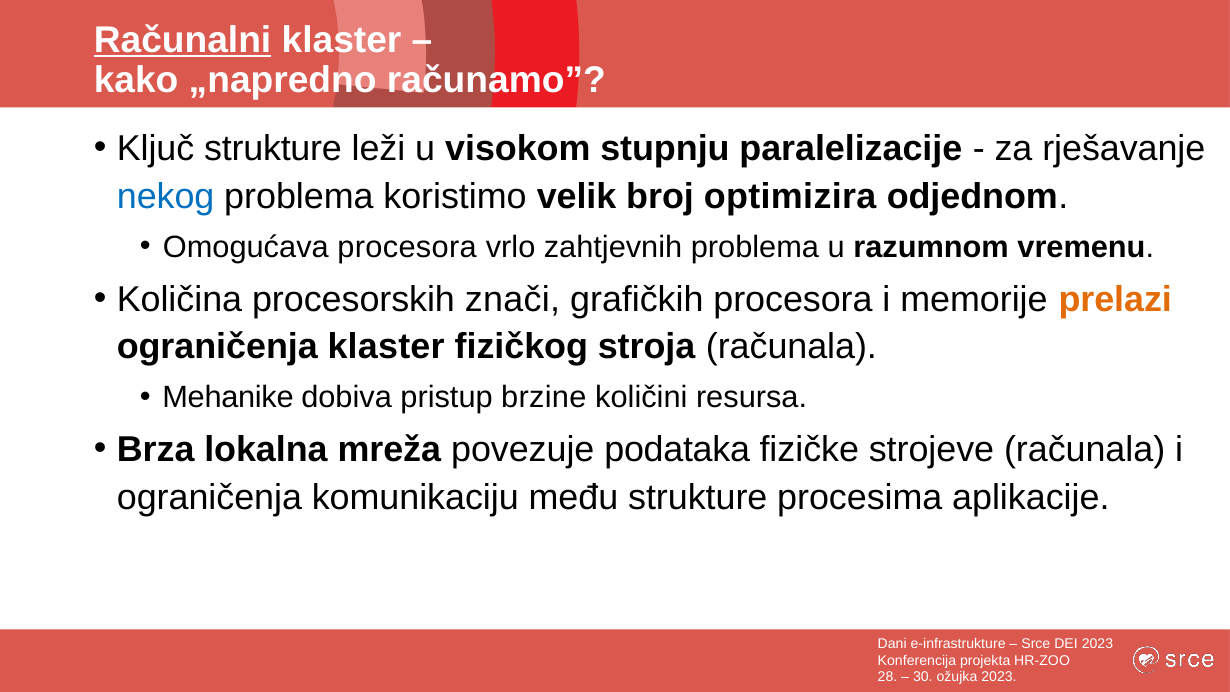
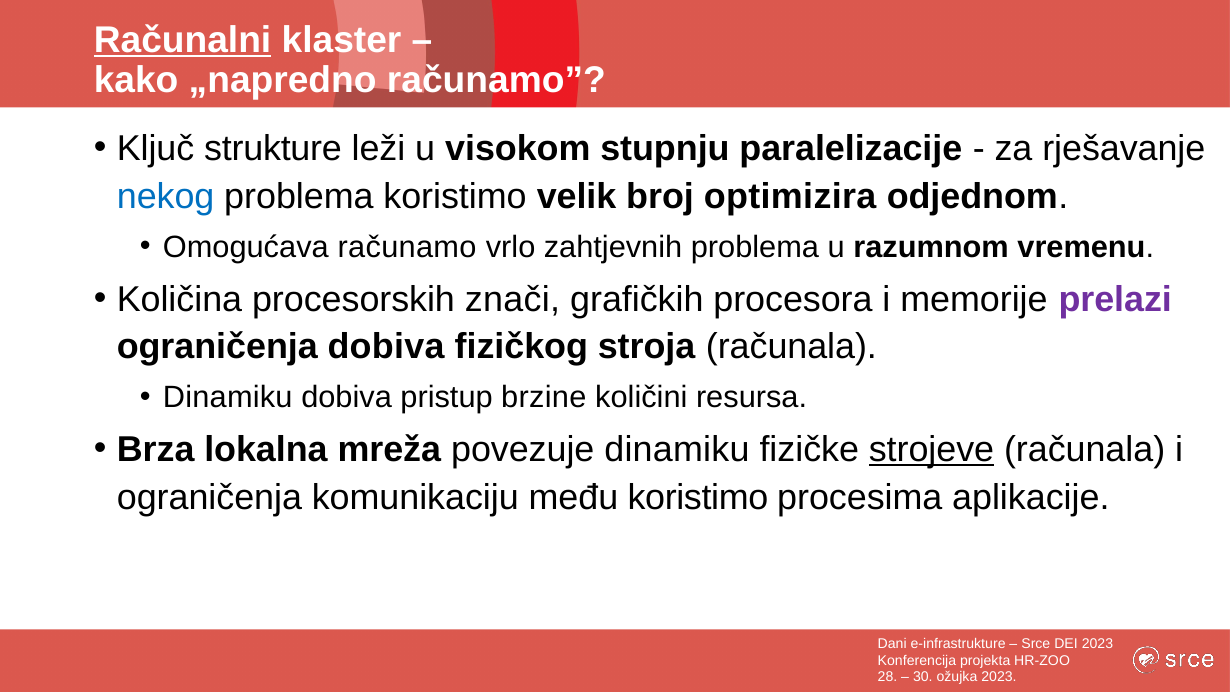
Omogućava procesora: procesora -> računamo
prelazi colour: orange -> purple
ograničenja klaster: klaster -> dobiva
Mehanike at (228, 398): Mehanike -> Dinamiku
povezuje podataka: podataka -> dinamiku
strojeve underline: none -> present
među strukture: strukture -> koristimo
